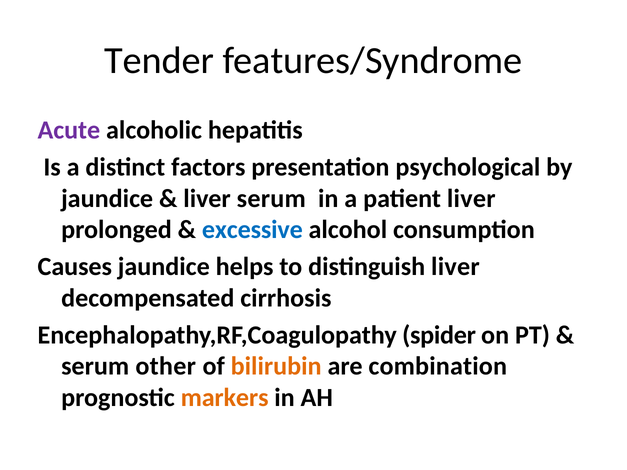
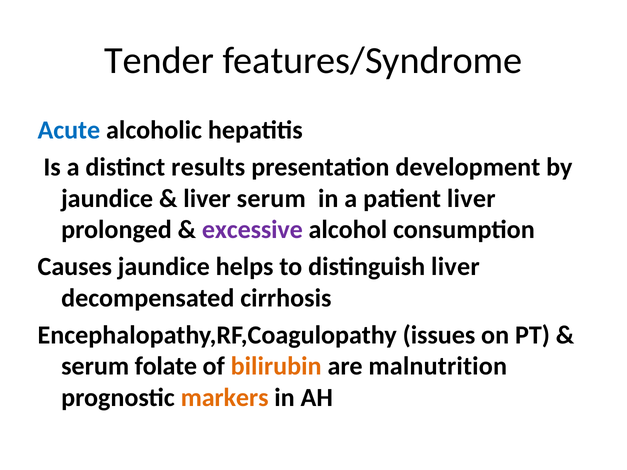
Acute colour: purple -> blue
factors: factors -> results
psychological: psychological -> development
excessive colour: blue -> purple
spider: spider -> issues
other: other -> folate
combination: combination -> malnutrition
